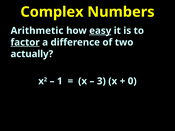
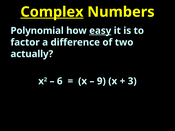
Complex underline: none -> present
Arithmetic: Arithmetic -> Polynomial
factor underline: present -> none
1: 1 -> 6
3: 3 -> 9
0: 0 -> 3
